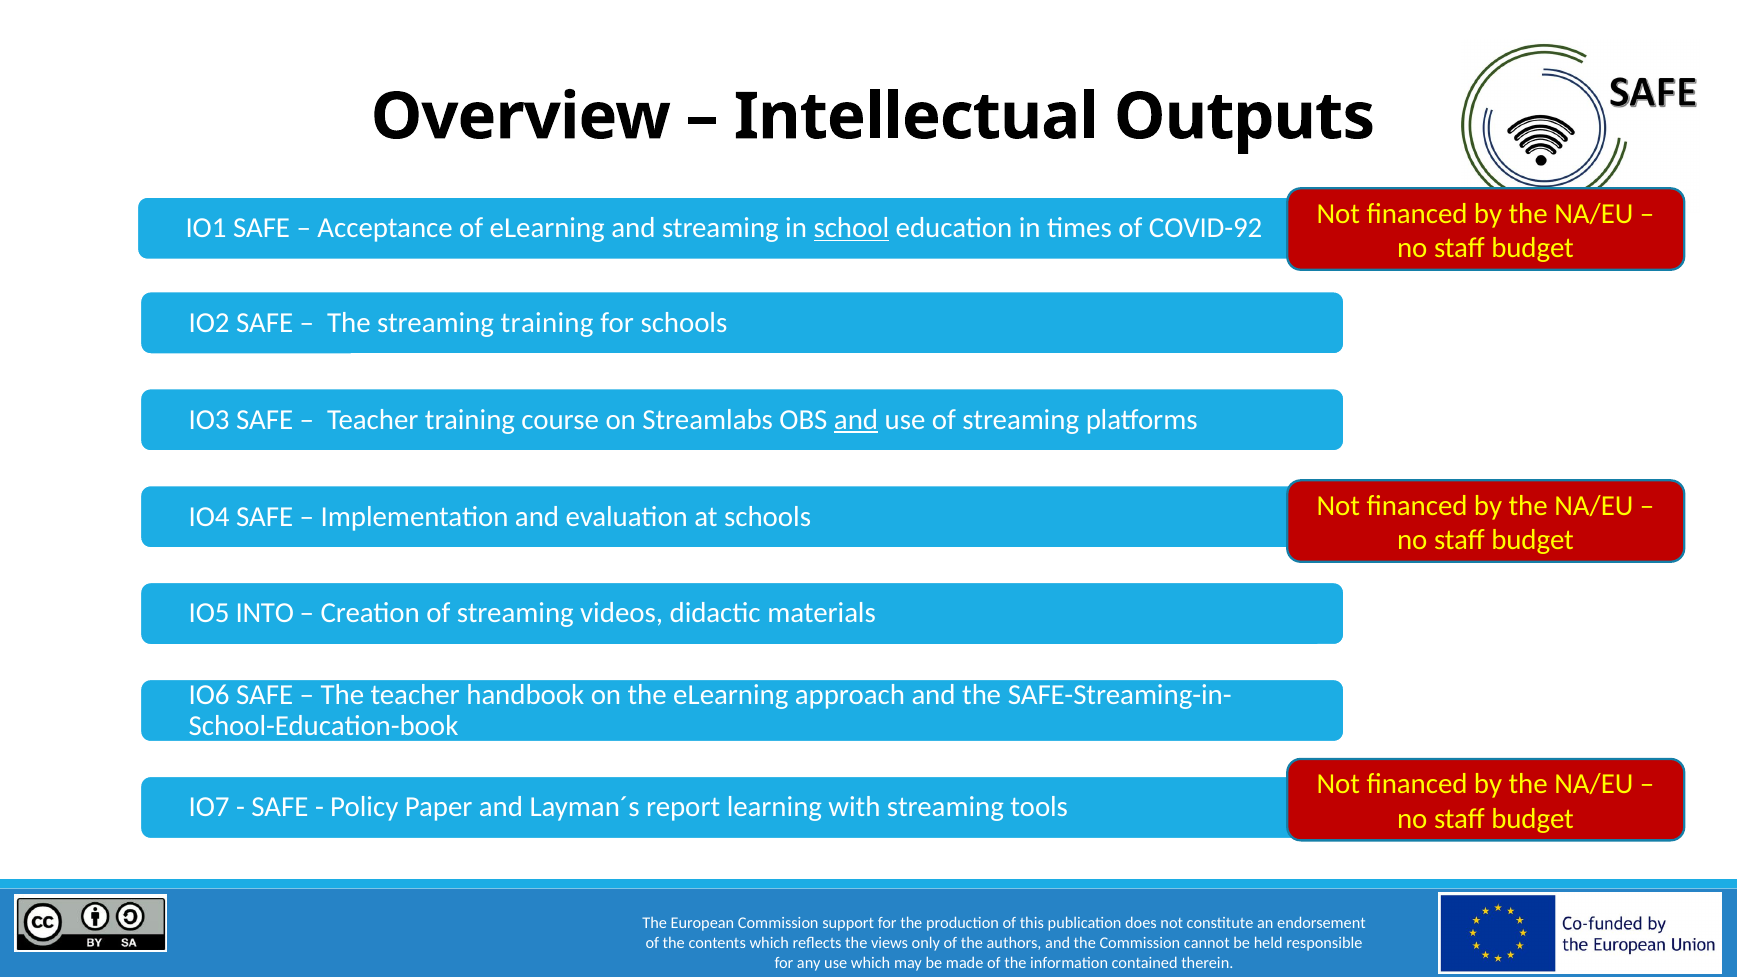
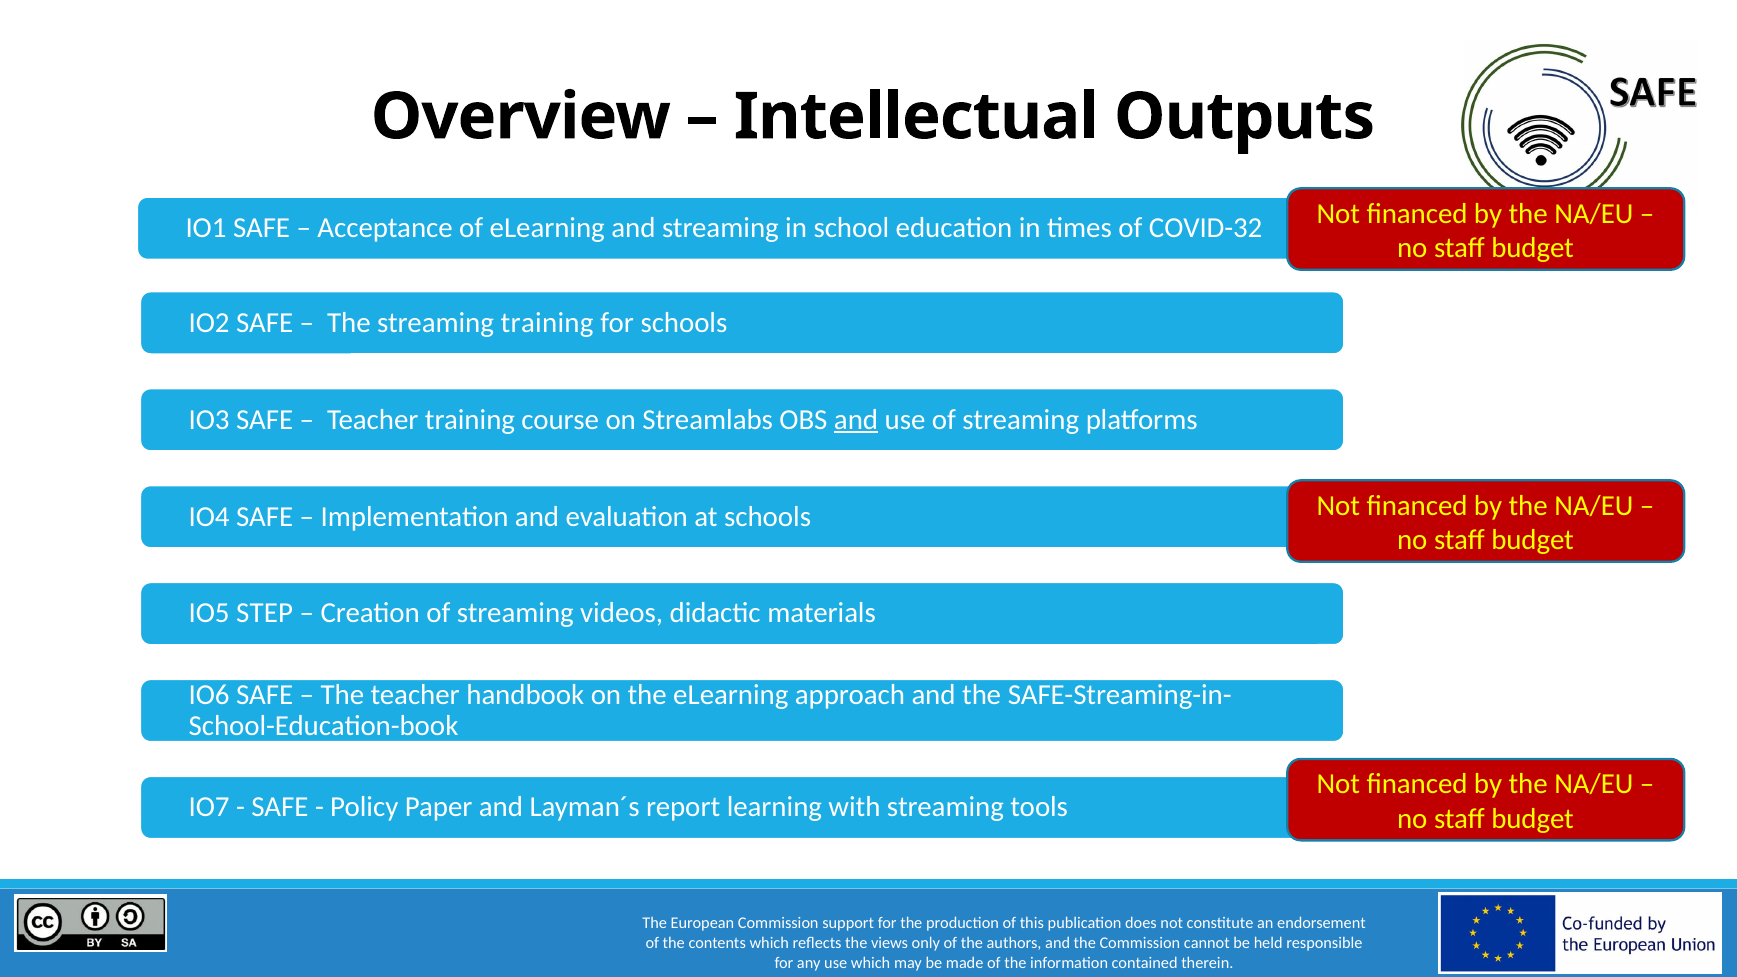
school underline: present -> none
COVID-92: COVID-92 -> COVID-32
INTO: INTO -> STEP
